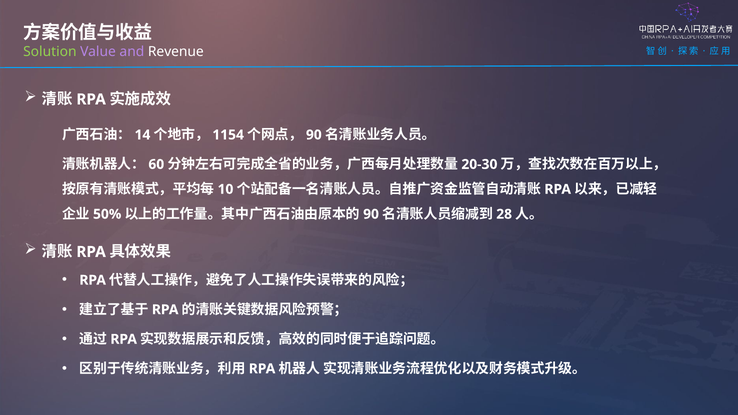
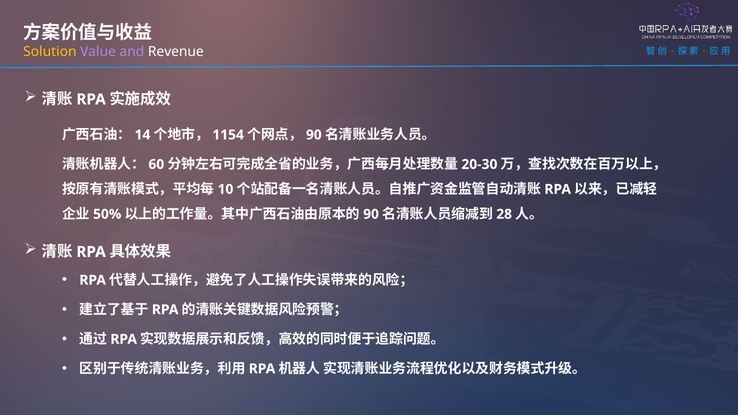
Solution colour: light green -> yellow
